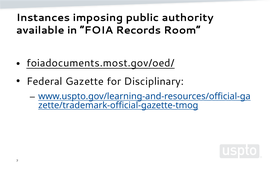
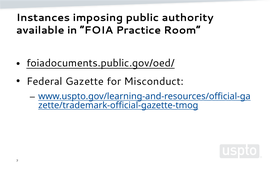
Records: Records -> Practice
foiadocuments.most.gov/oed/: foiadocuments.most.gov/oed/ -> foiadocuments.public.gov/oed/
Disciplinary: Disciplinary -> Misconduct
